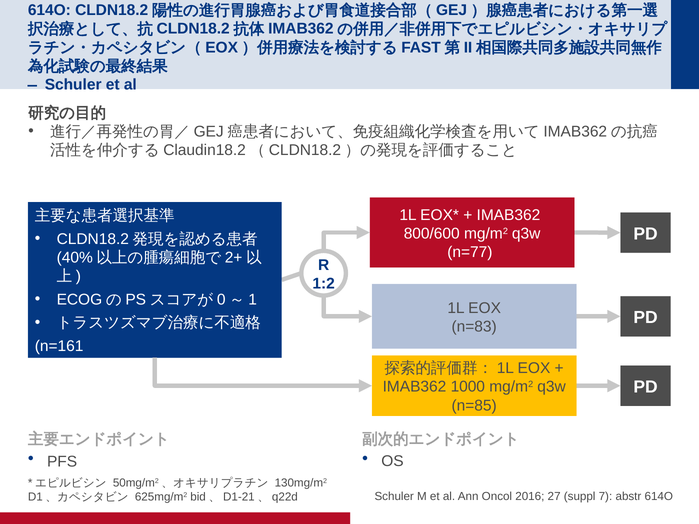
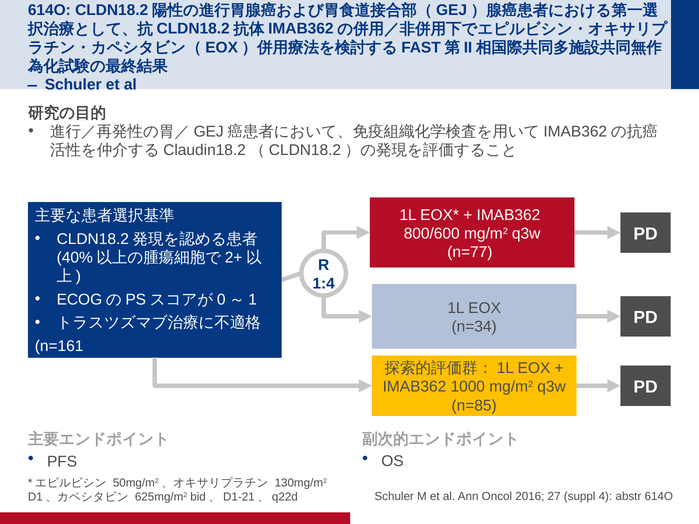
1:2: 1:2 -> 1:4
n=83: n=83 -> n=34
7: 7 -> 4
